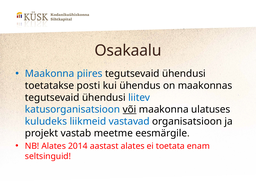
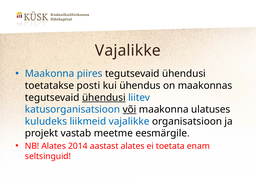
Osakaalu at (128, 51): Osakaalu -> Vajalikke
ühendusi at (104, 98) underline: none -> present
liikmeid vastavad: vastavad -> vajalikke
